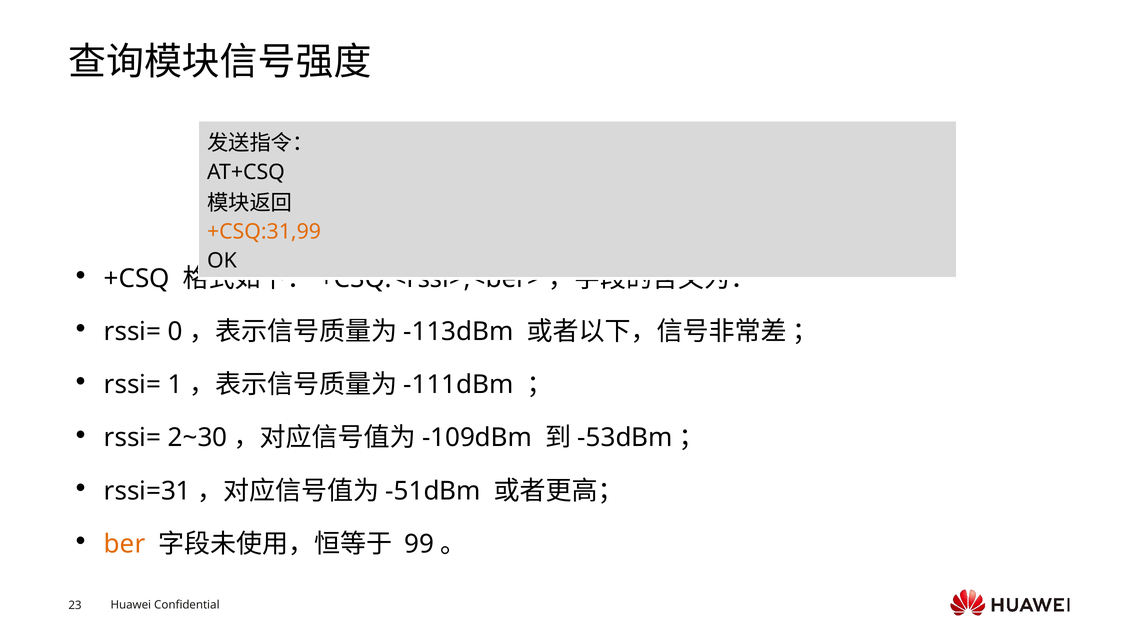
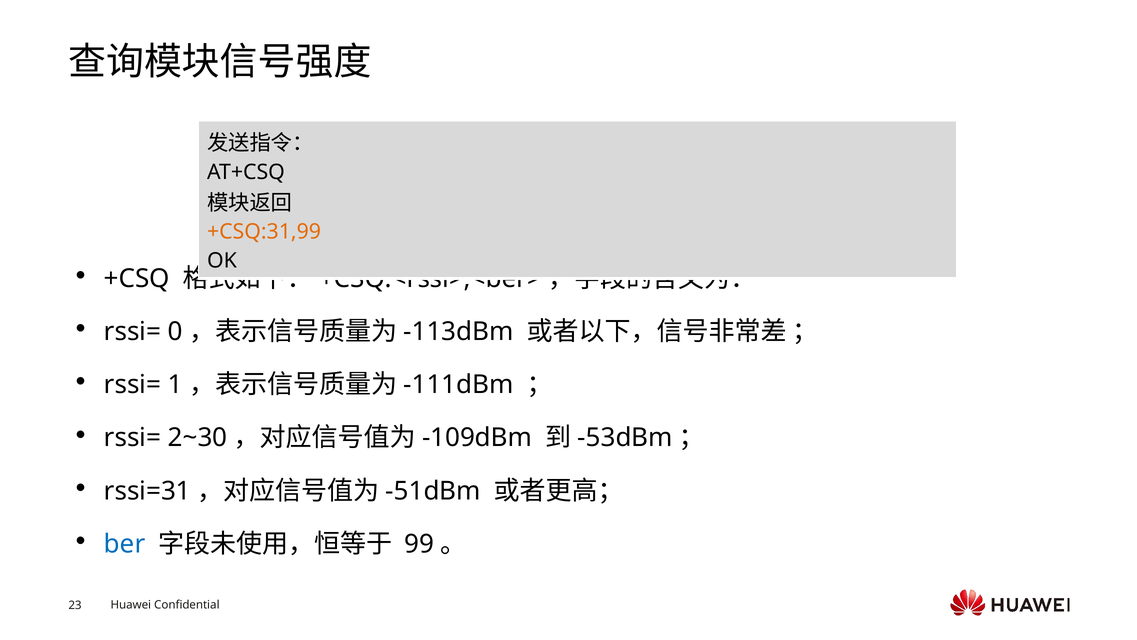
ber colour: orange -> blue
